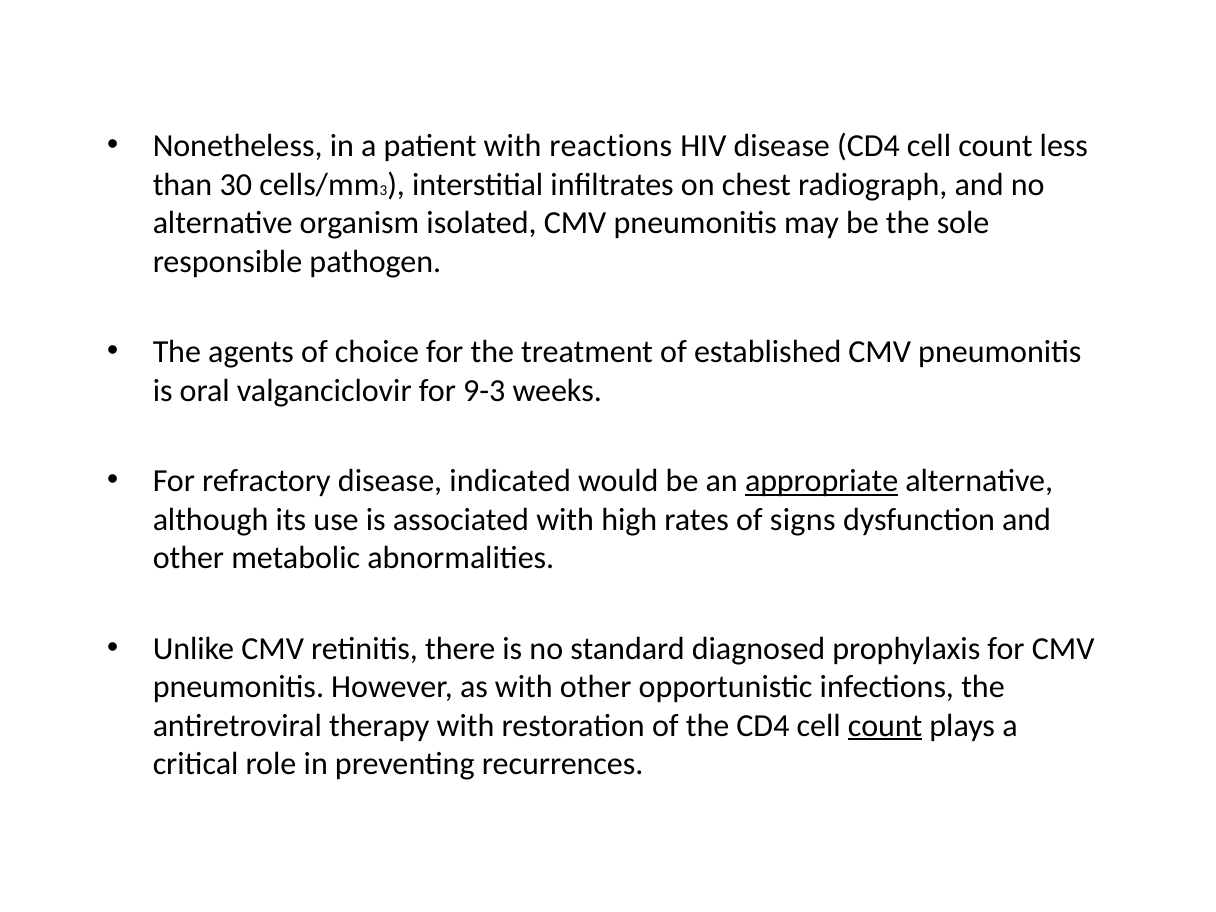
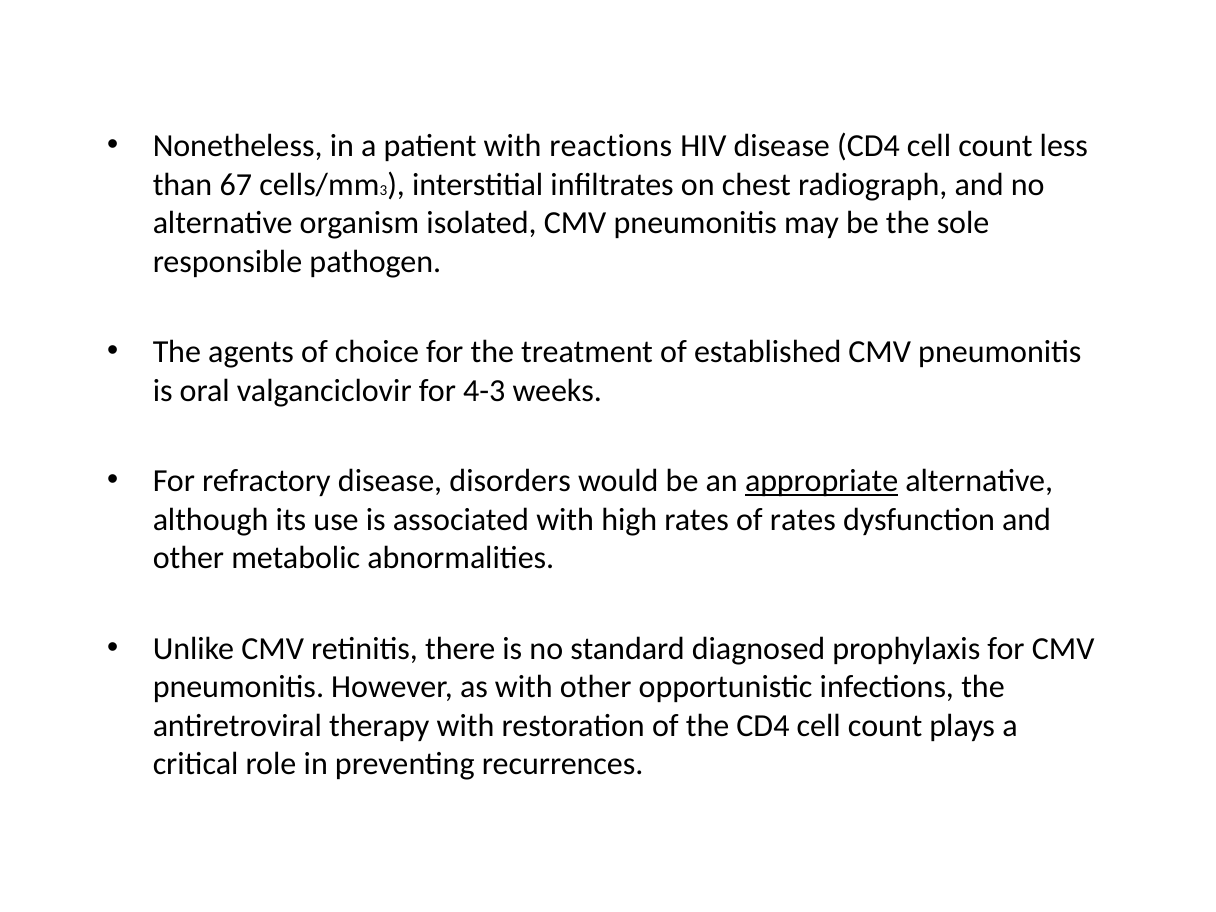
30: 30 -> 67
9-3: 9-3 -> 4-3
indicated: indicated -> disorders
of signs: signs -> rates
count at (885, 726) underline: present -> none
